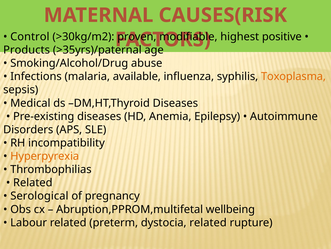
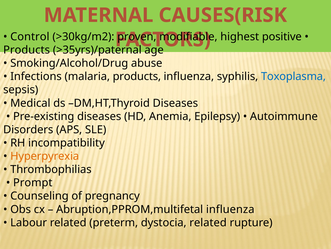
malaria available: available -> products
Toxoplasma colour: orange -> blue
Related at (33, 182): Related -> Prompt
Serological: Serological -> Counseling
Abruption,PPROM,multifetal wellbeing: wellbeing -> influenza
